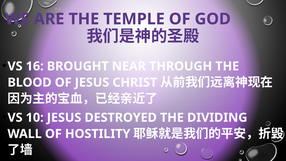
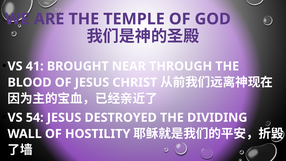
16: 16 -> 41
10: 10 -> 54
